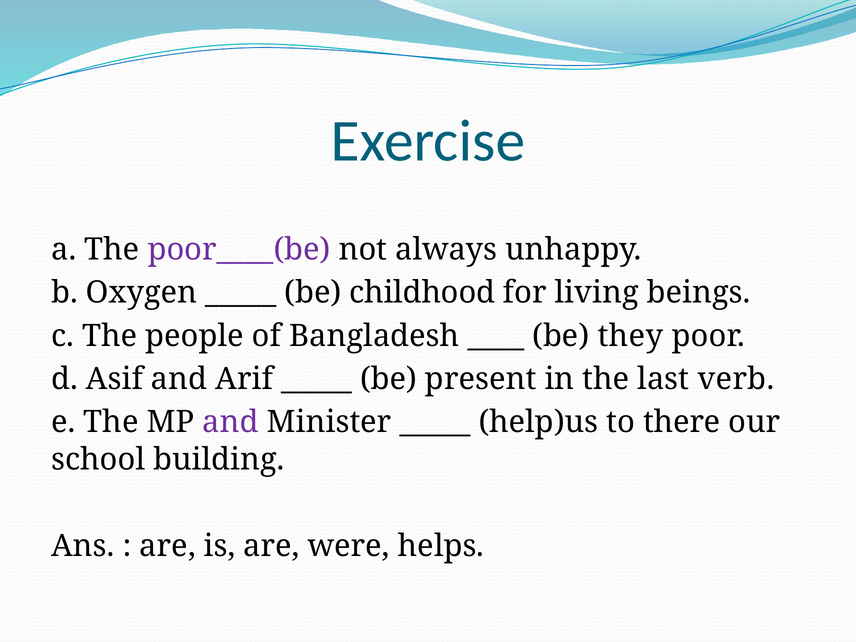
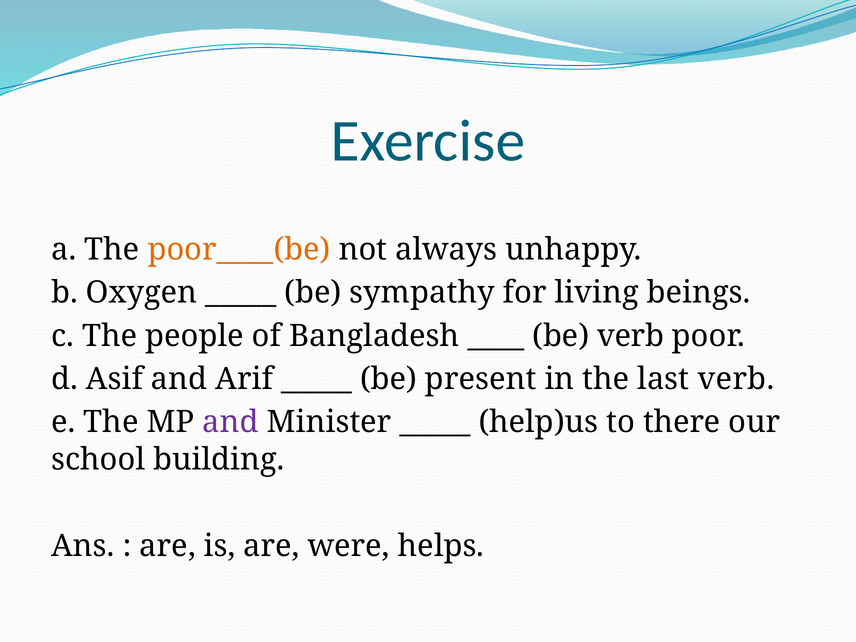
poor____(be colour: purple -> orange
childhood: childhood -> sympathy
be they: they -> verb
